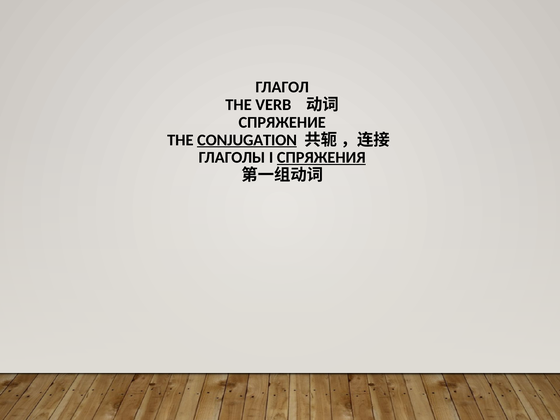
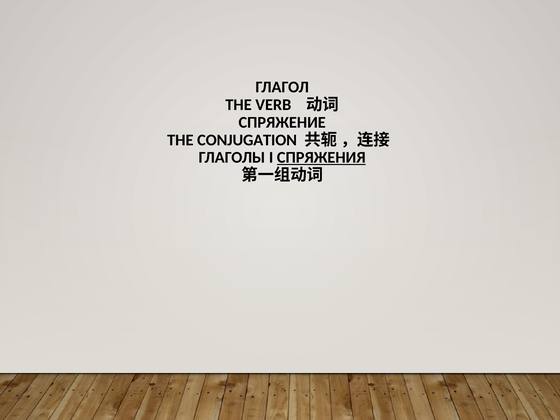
CONJUGATION underline: present -> none
